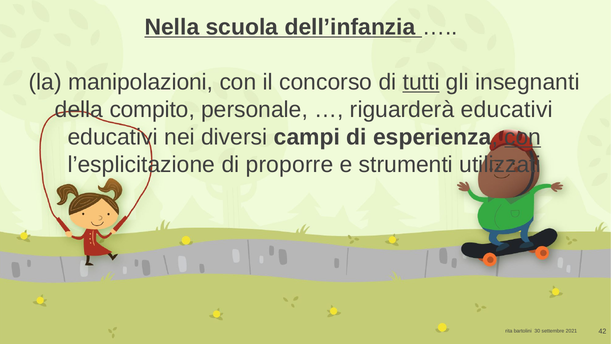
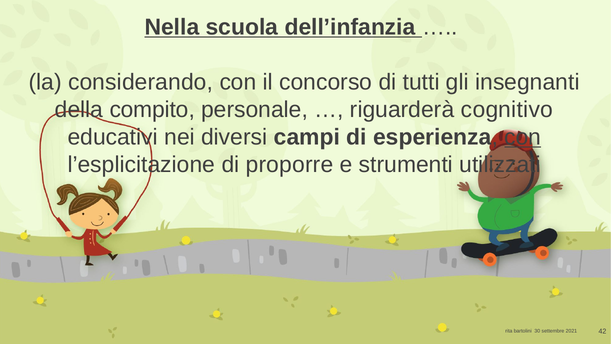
manipolazioni: manipolazioni -> considerando
tutti underline: present -> none
riguarderà educativi: educativi -> cognitivo
